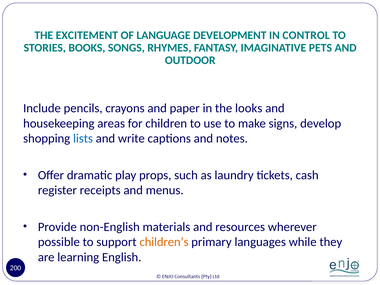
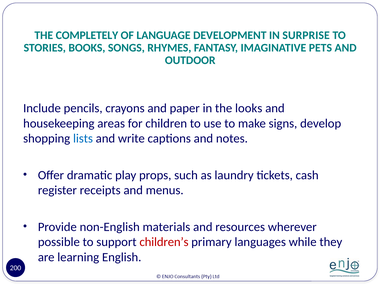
EXCITEMENT: EXCITEMENT -> COMPLETELY
CONTROL: CONTROL -> SURPRISE
children’s colour: orange -> red
